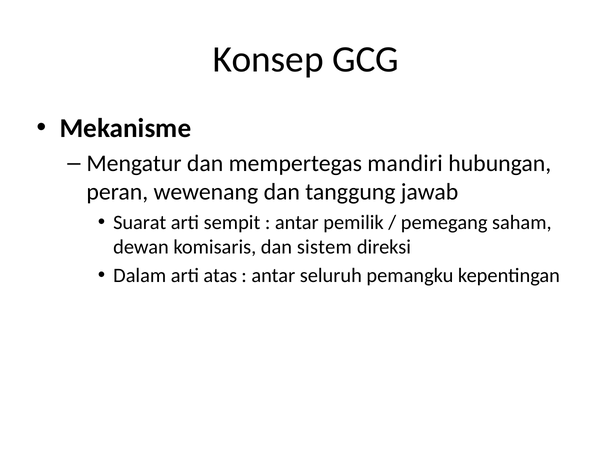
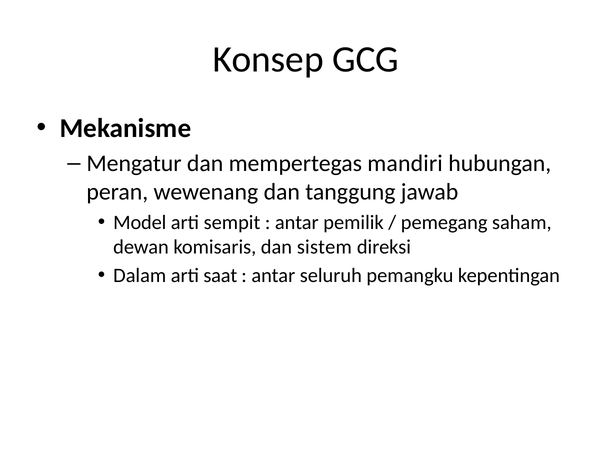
Suarat: Suarat -> Model
atas: atas -> saat
